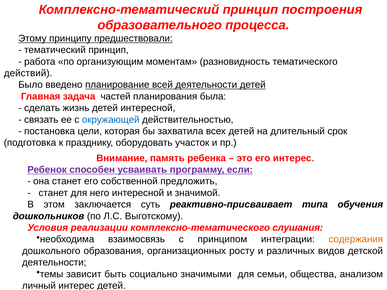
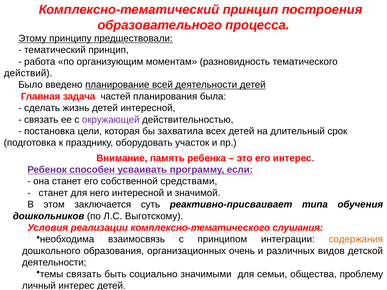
окружающей colour: blue -> purple
предложить: предложить -> средствами
росту: росту -> очень
темы зависит: зависит -> связать
анализом: анализом -> проблему
